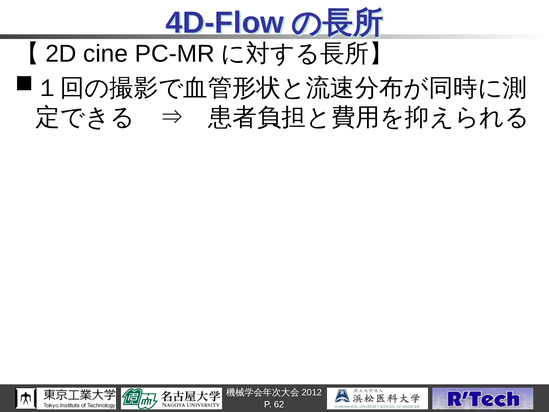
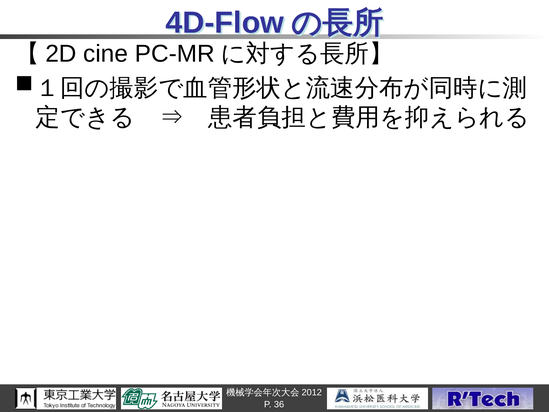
62: 62 -> 36
